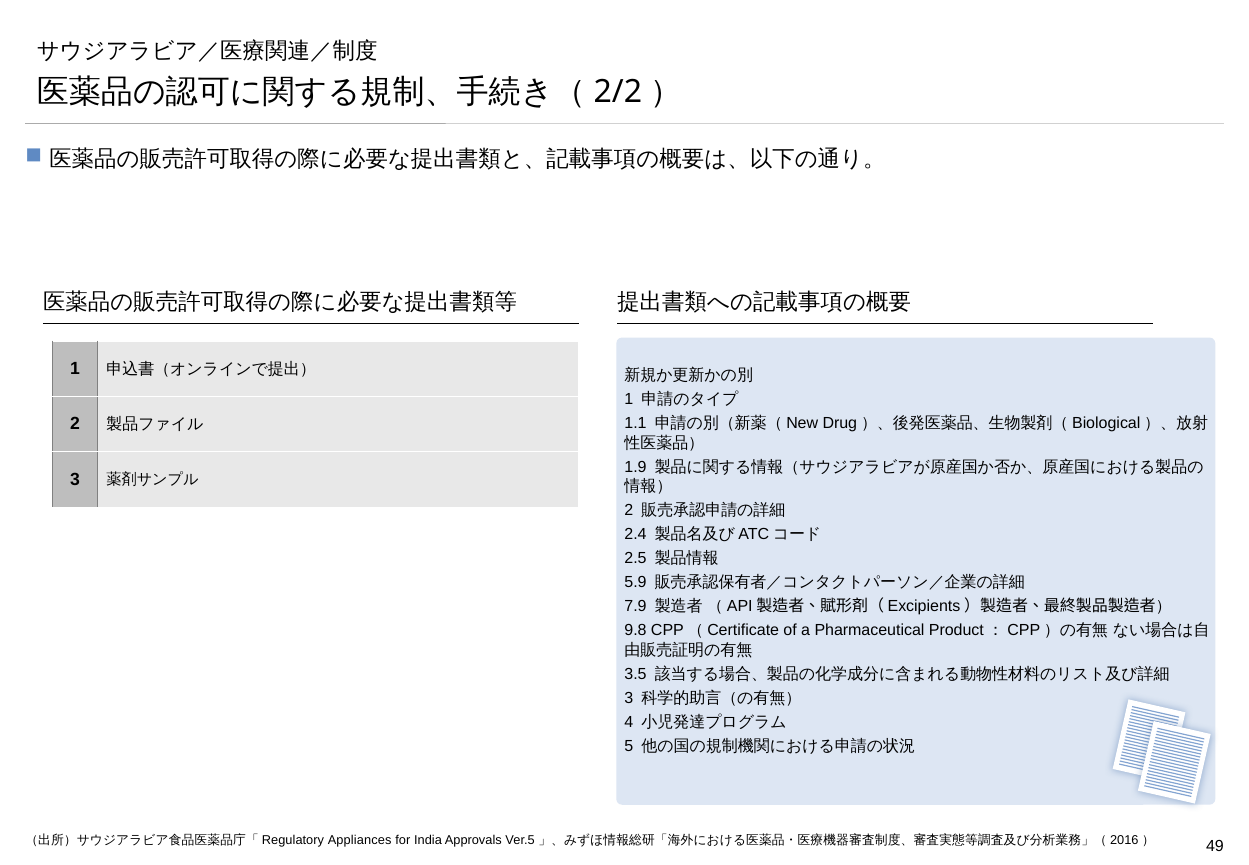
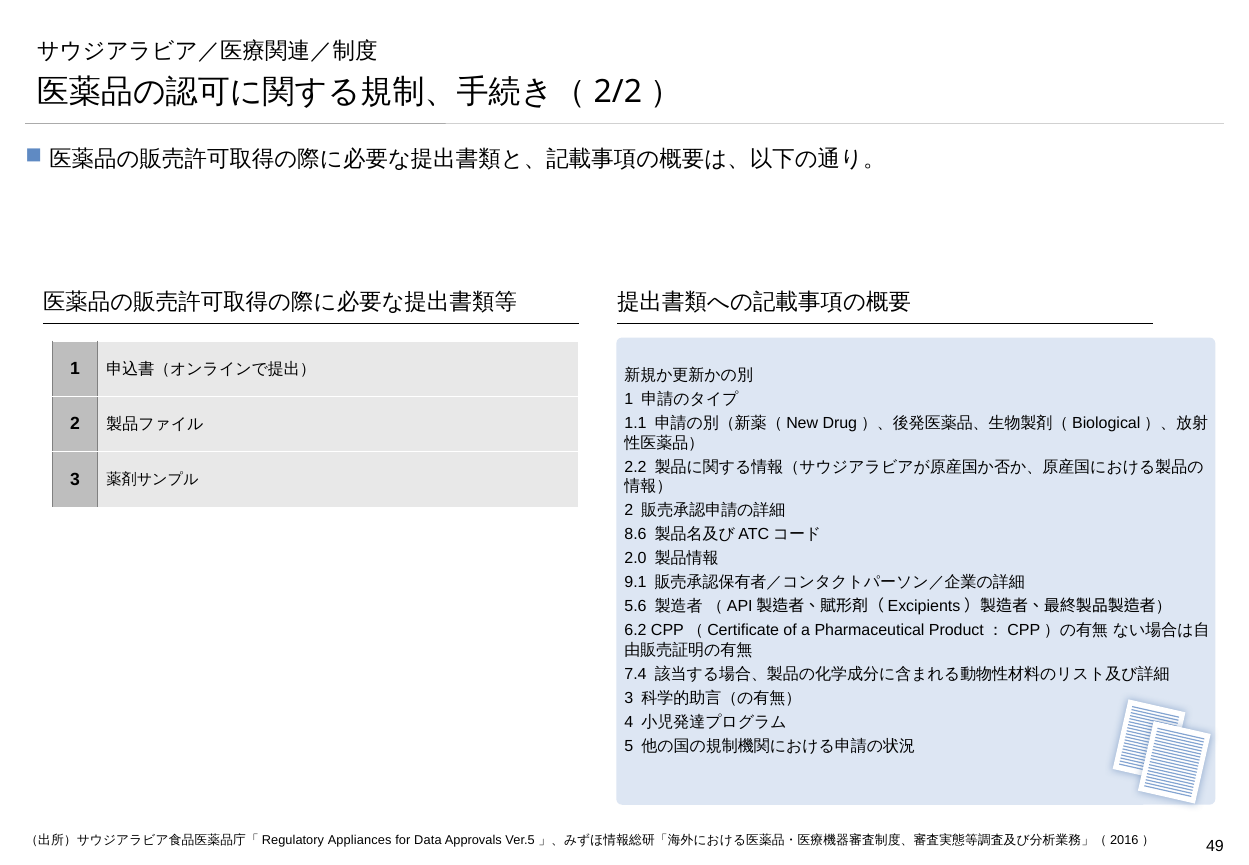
1.9: 1.9 -> 2.2
2.4: 2.4 -> 8.6
2.5: 2.5 -> 2.0
5.9: 5.9 -> 9.1
7.9: 7.9 -> 5.6
9.8: 9.8 -> 6.2
3.5: 3.5 -> 7.4
India: India -> Data
